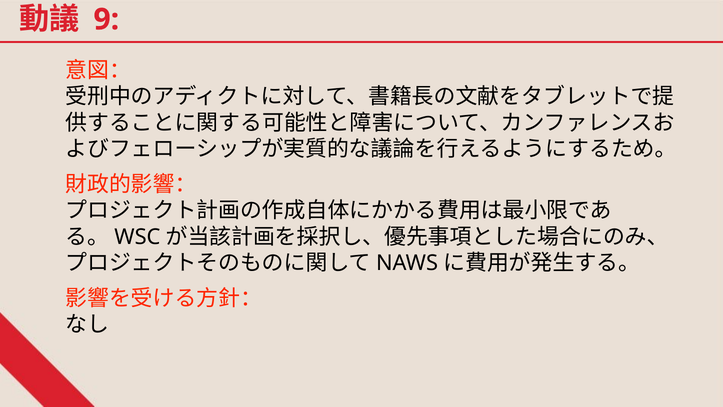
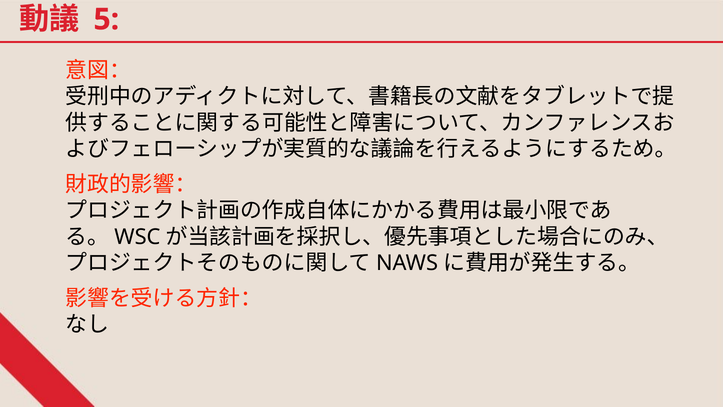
9: 9 -> 5
